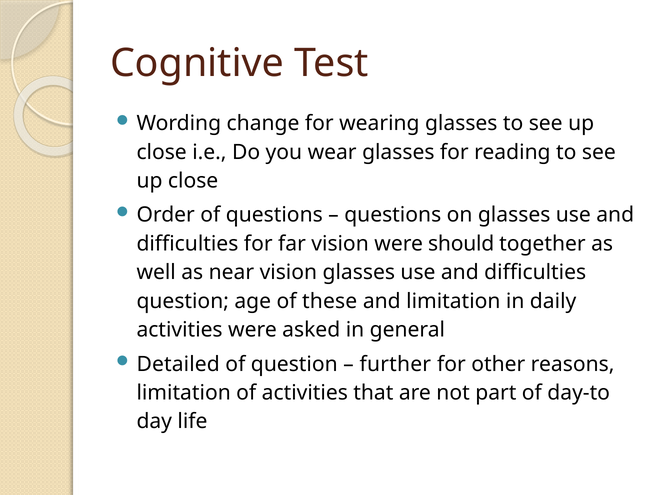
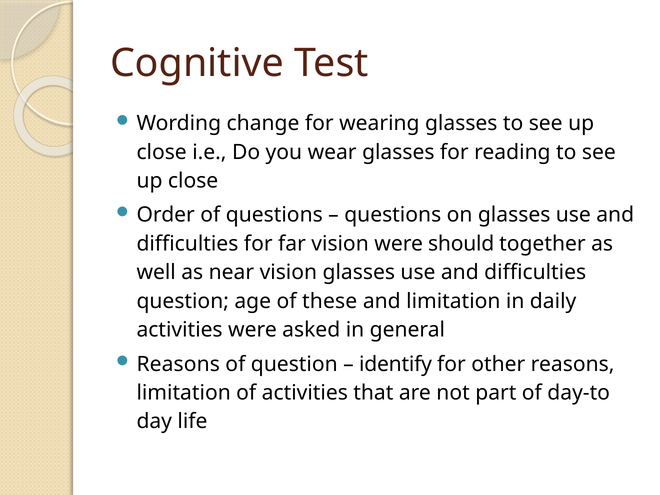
Detailed at (178, 364): Detailed -> Reasons
further: further -> identify
